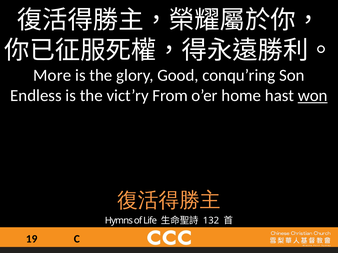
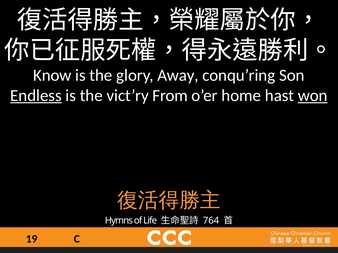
More: More -> Know
Good: Good -> Away
Endless underline: none -> present
132: 132 -> 764
